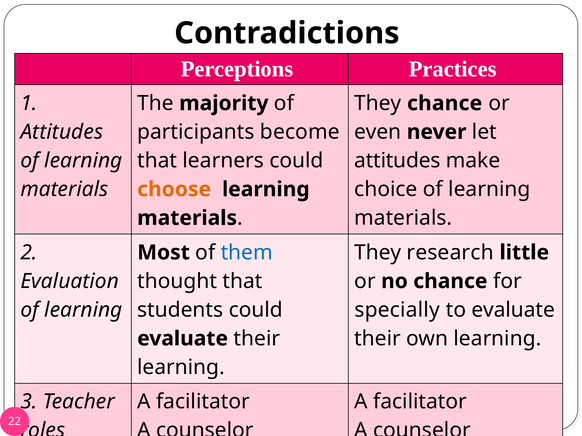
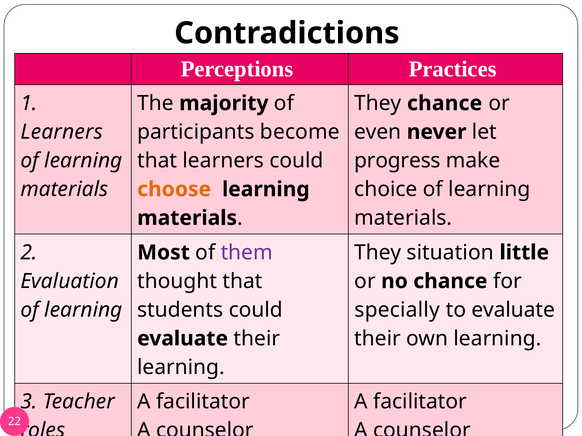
Attitudes at (62, 132): Attitudes -> Learners
attitudes at (397, 161): attitudes -> progress
research: research -> situation
them colour: blue -> purple
